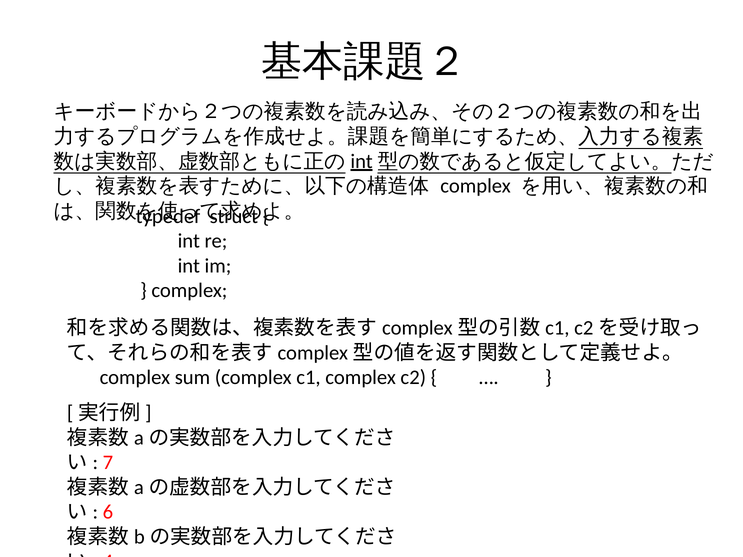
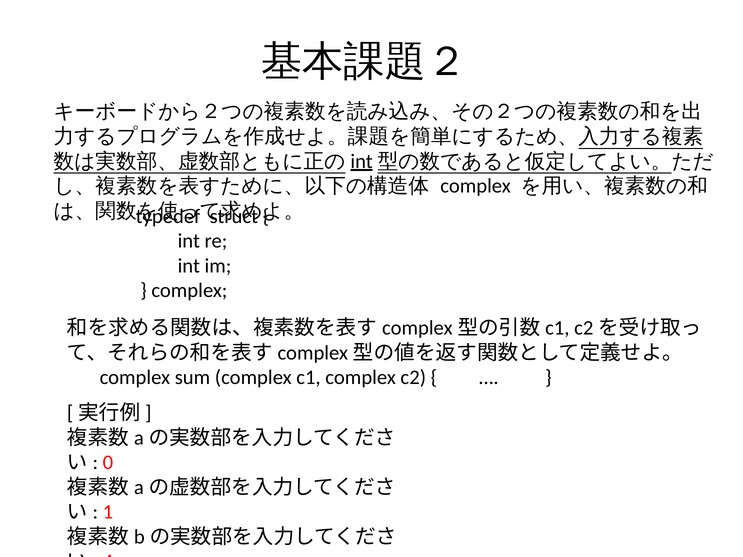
7: 7 -> 0
6 at (108, 512): 6 -> 1
